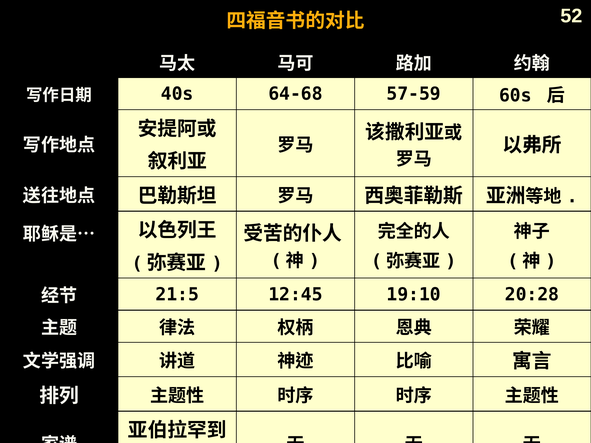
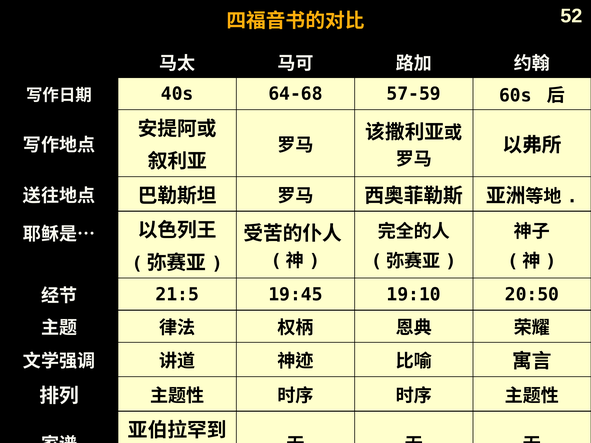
12:45: 12:45 -> 19:45
20:28: 20:28 -> 20:50
